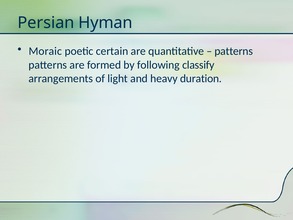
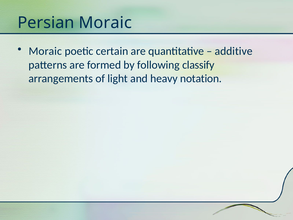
Persian Hyman: Hyman -> Moraic
patterns at (234, 51): patterns -> additive
duration: duration -> notation
